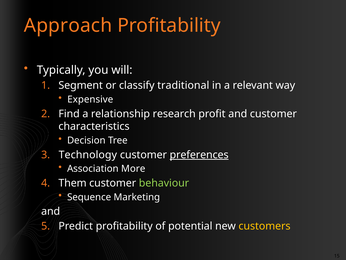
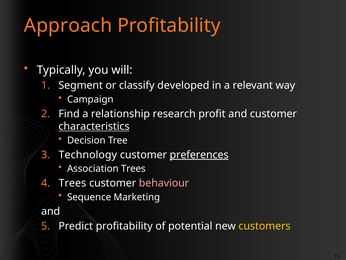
traditional: traditional -> developed
Expensive: Expensive -> Campaign
characteristics underline: none -> present
Association More: More -> Trees
Them at (73, 183): Them -> Trees
behaviour colour: light green -> pink
